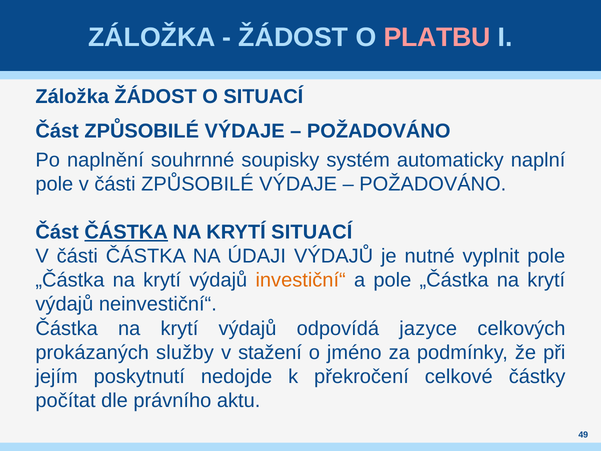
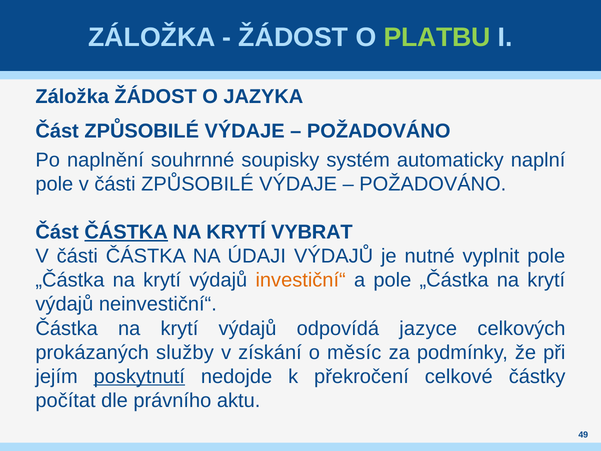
PLATBU colour: pink -> light green
O SITUACÍ: SITUACÍ -> JAZYKA
KRYTÍ SITUACÍ: SITUACÍ -> VYBRAT
stažení: stažení -> získání
jméno: jméno -> měsíc
poskytnutí underline: none -> present
